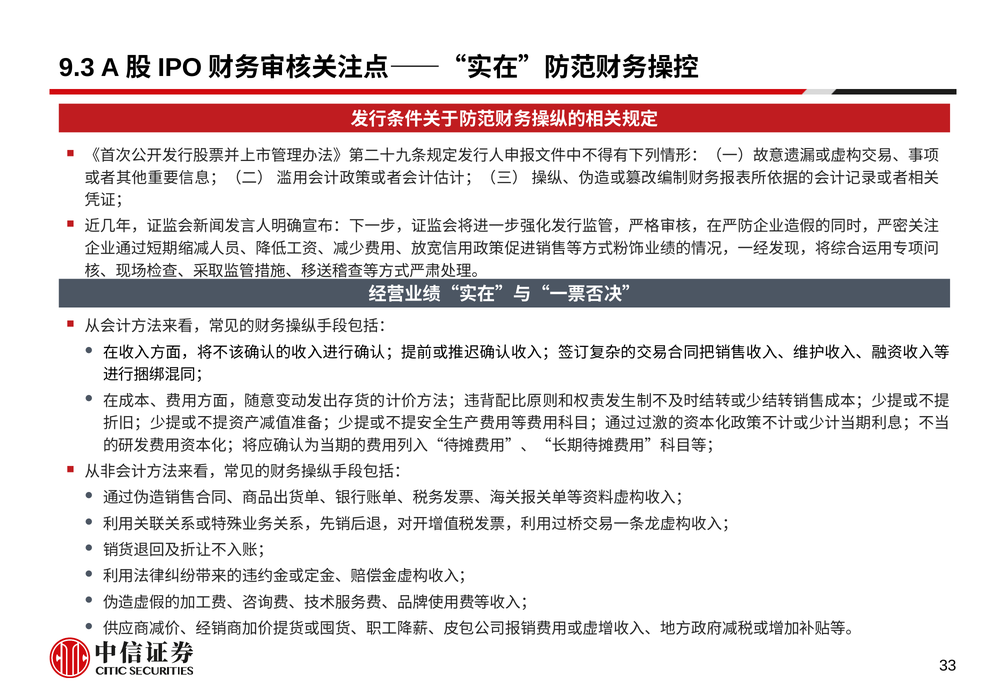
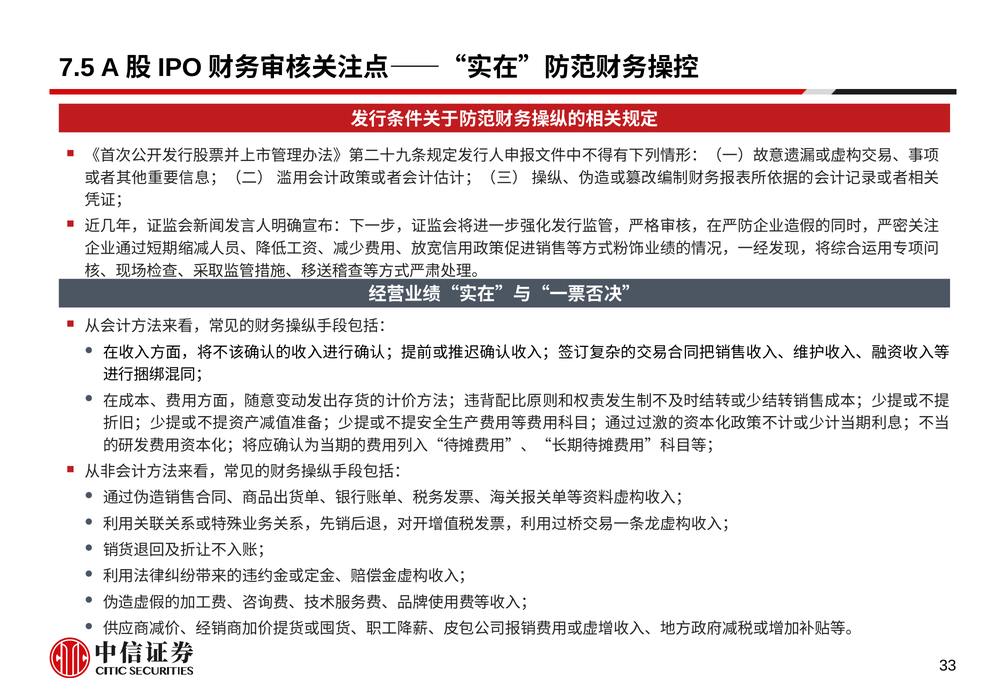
9.3: 9.3 -> 7.5
